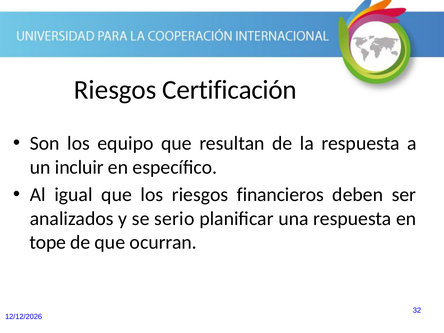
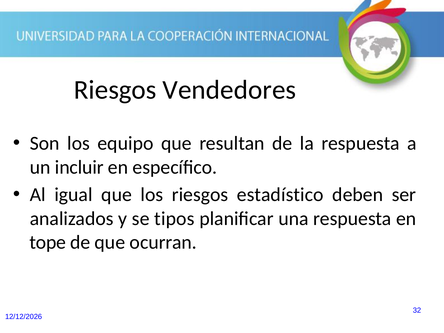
Certificación: Certificación -> Vendedores
financieros: financieros -> estadístico
serio: serio -> tipos
